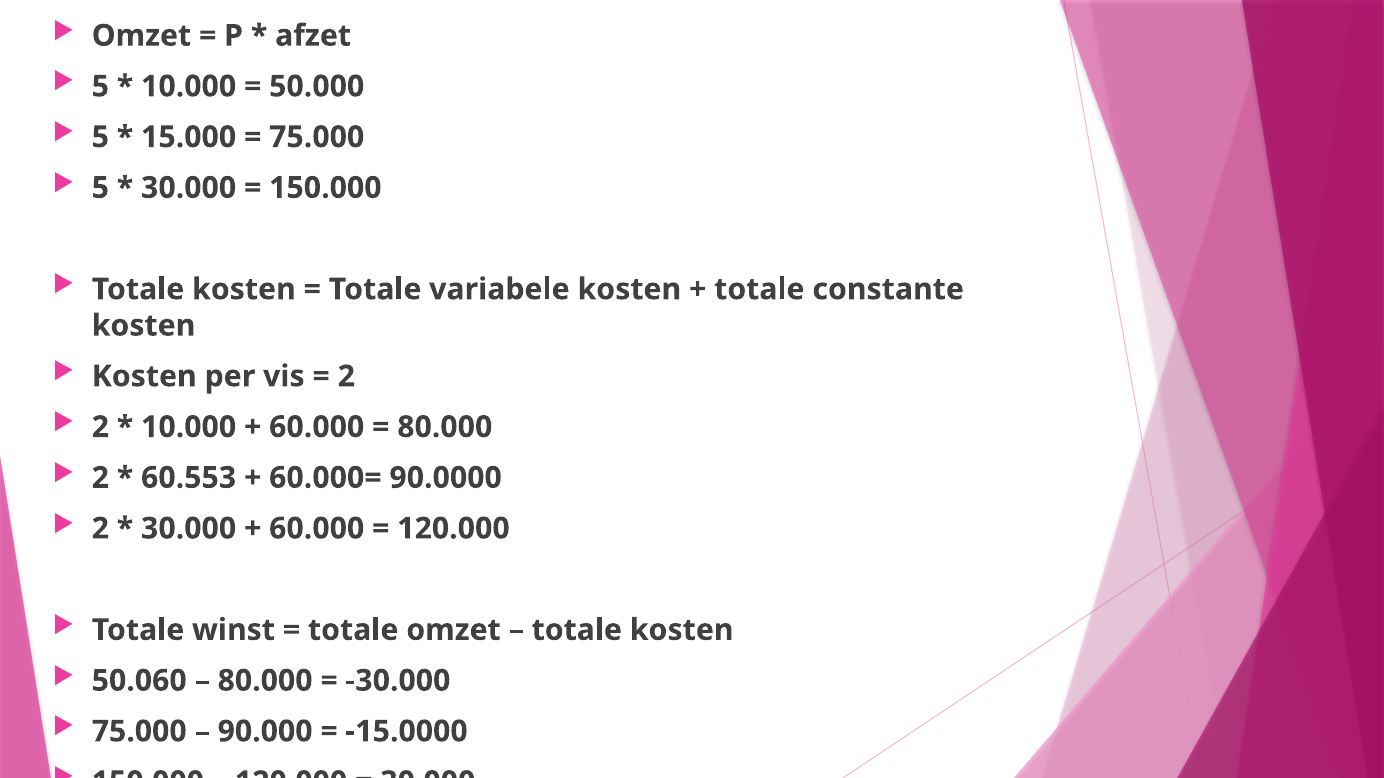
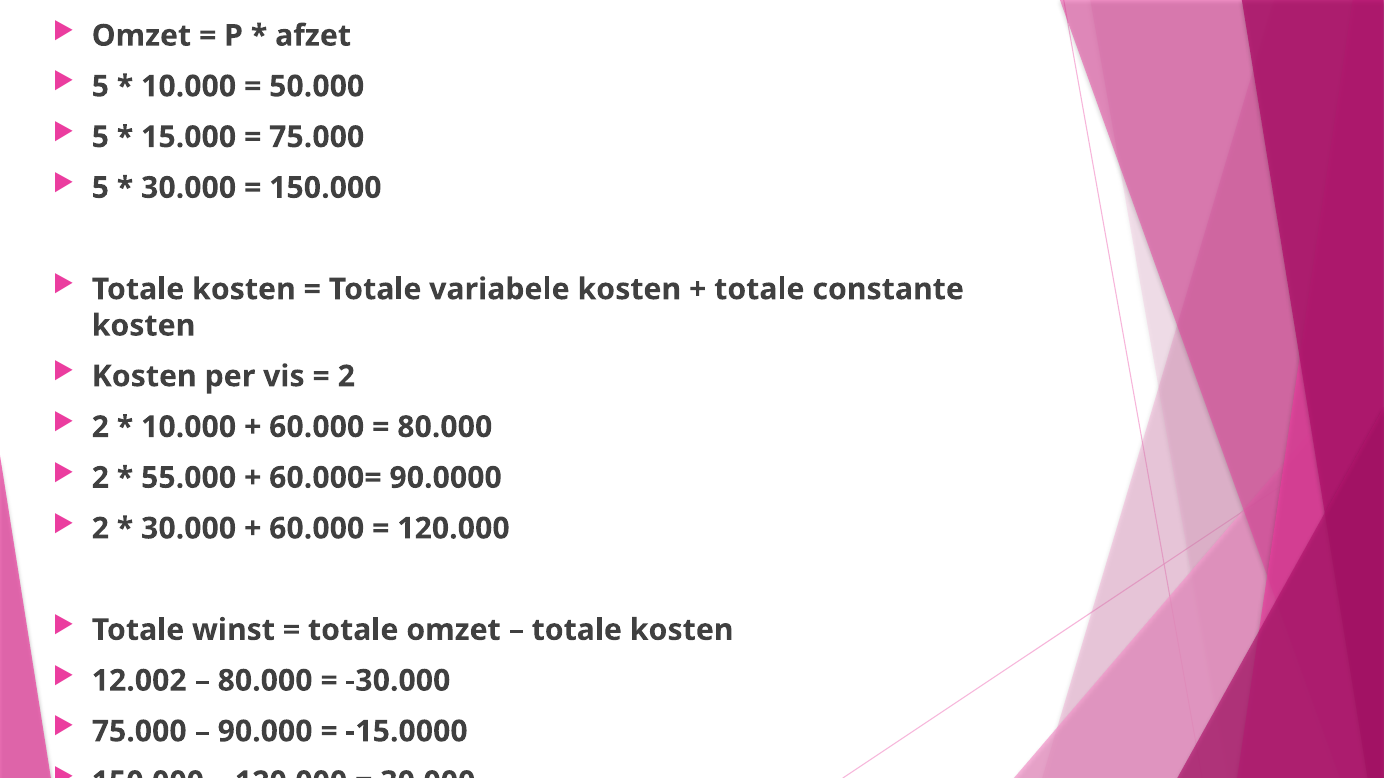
60.553: 60.553 -> 55.000
50.060: 50.060 -> 12.002
